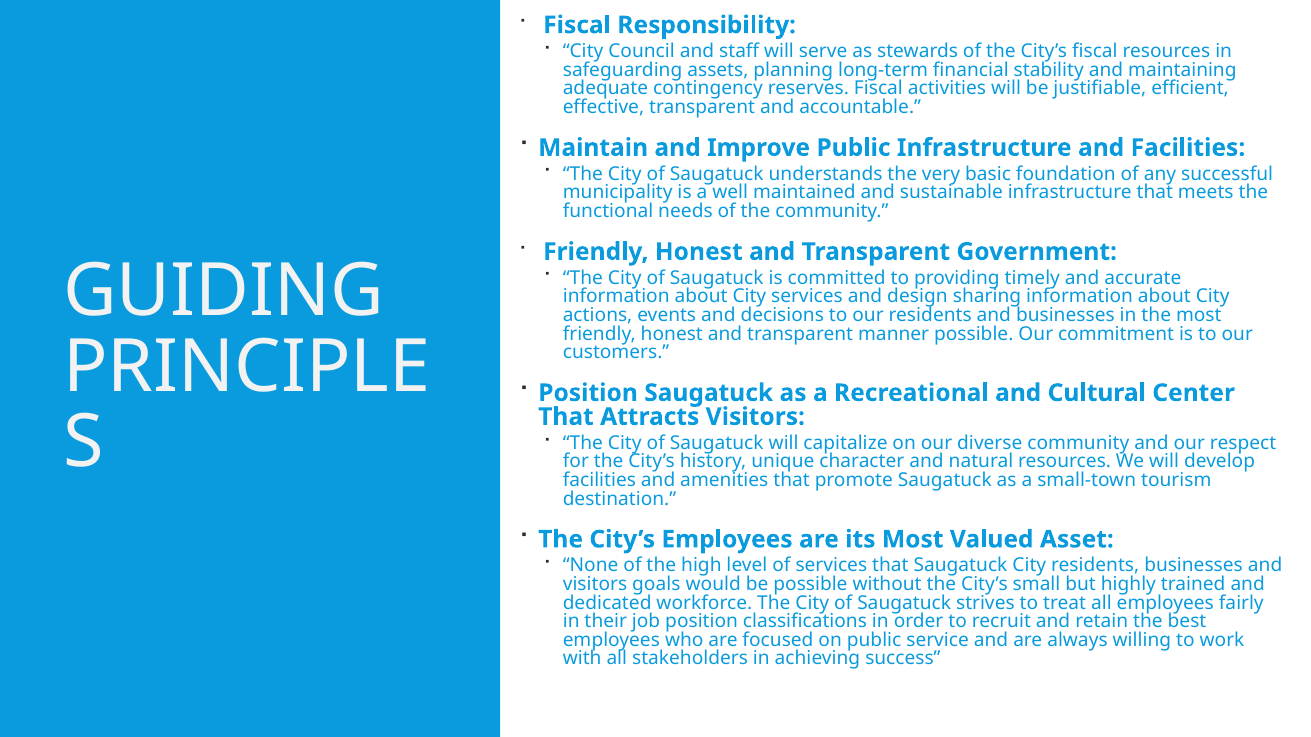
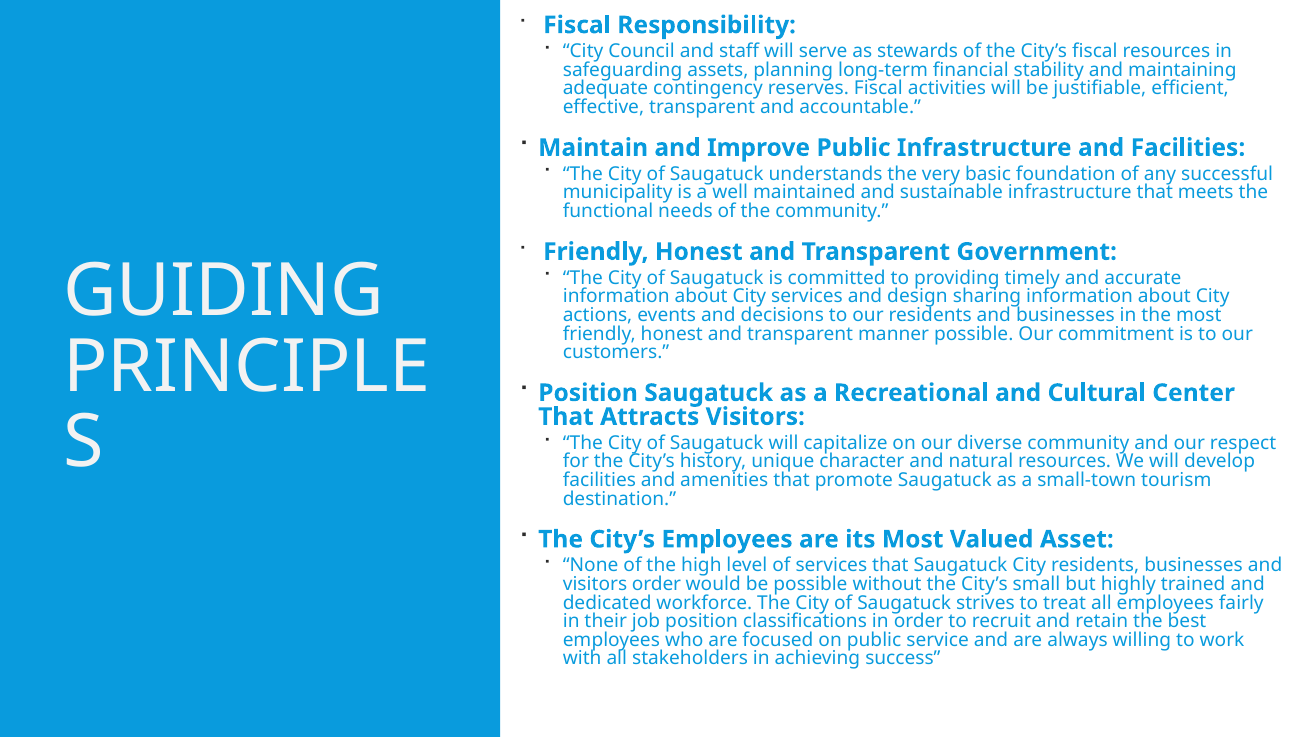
visitors goals: goals -> order
